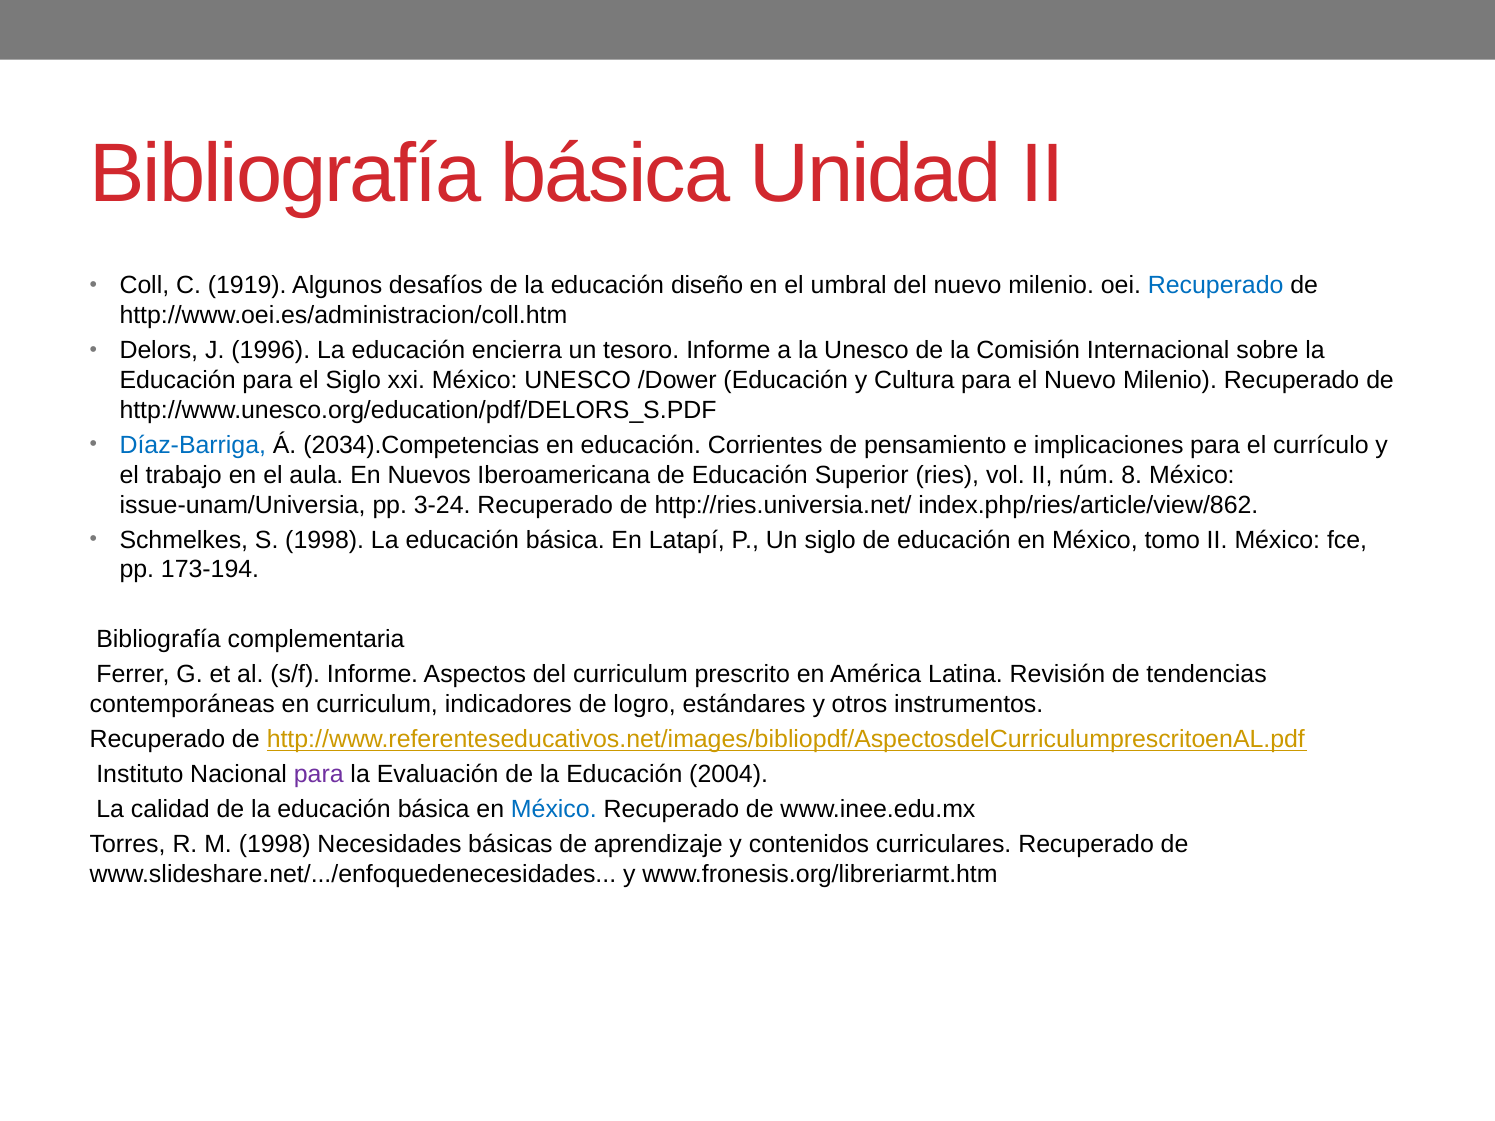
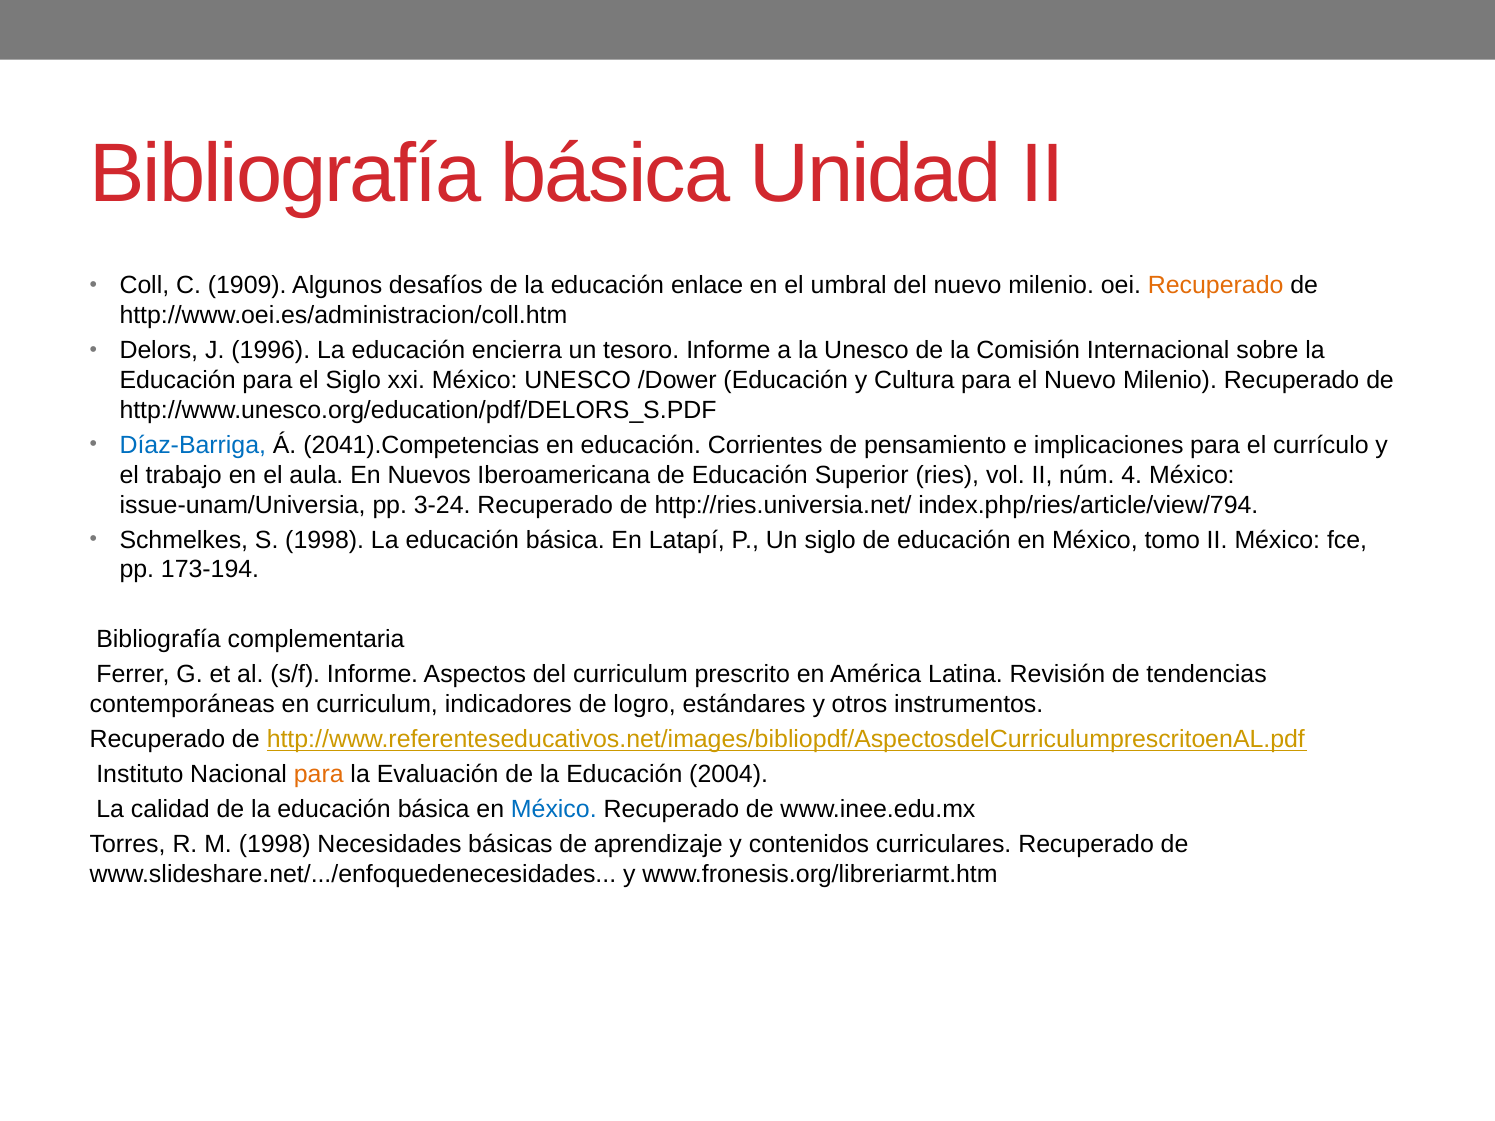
1919: 1919 -> 1909
diseño: diseño -> enlace
Recuperado at (1216, 286) colour: blue -> orange
2034).Competencias: 2034).Competencias -> 2041).Competencias
8: 8 -> 4
index.php/ries/article/view/862: index.php/ries/article/view/862 -> index.php/ries/article/view/794
para at (319, 774) colour: purple -> orange
